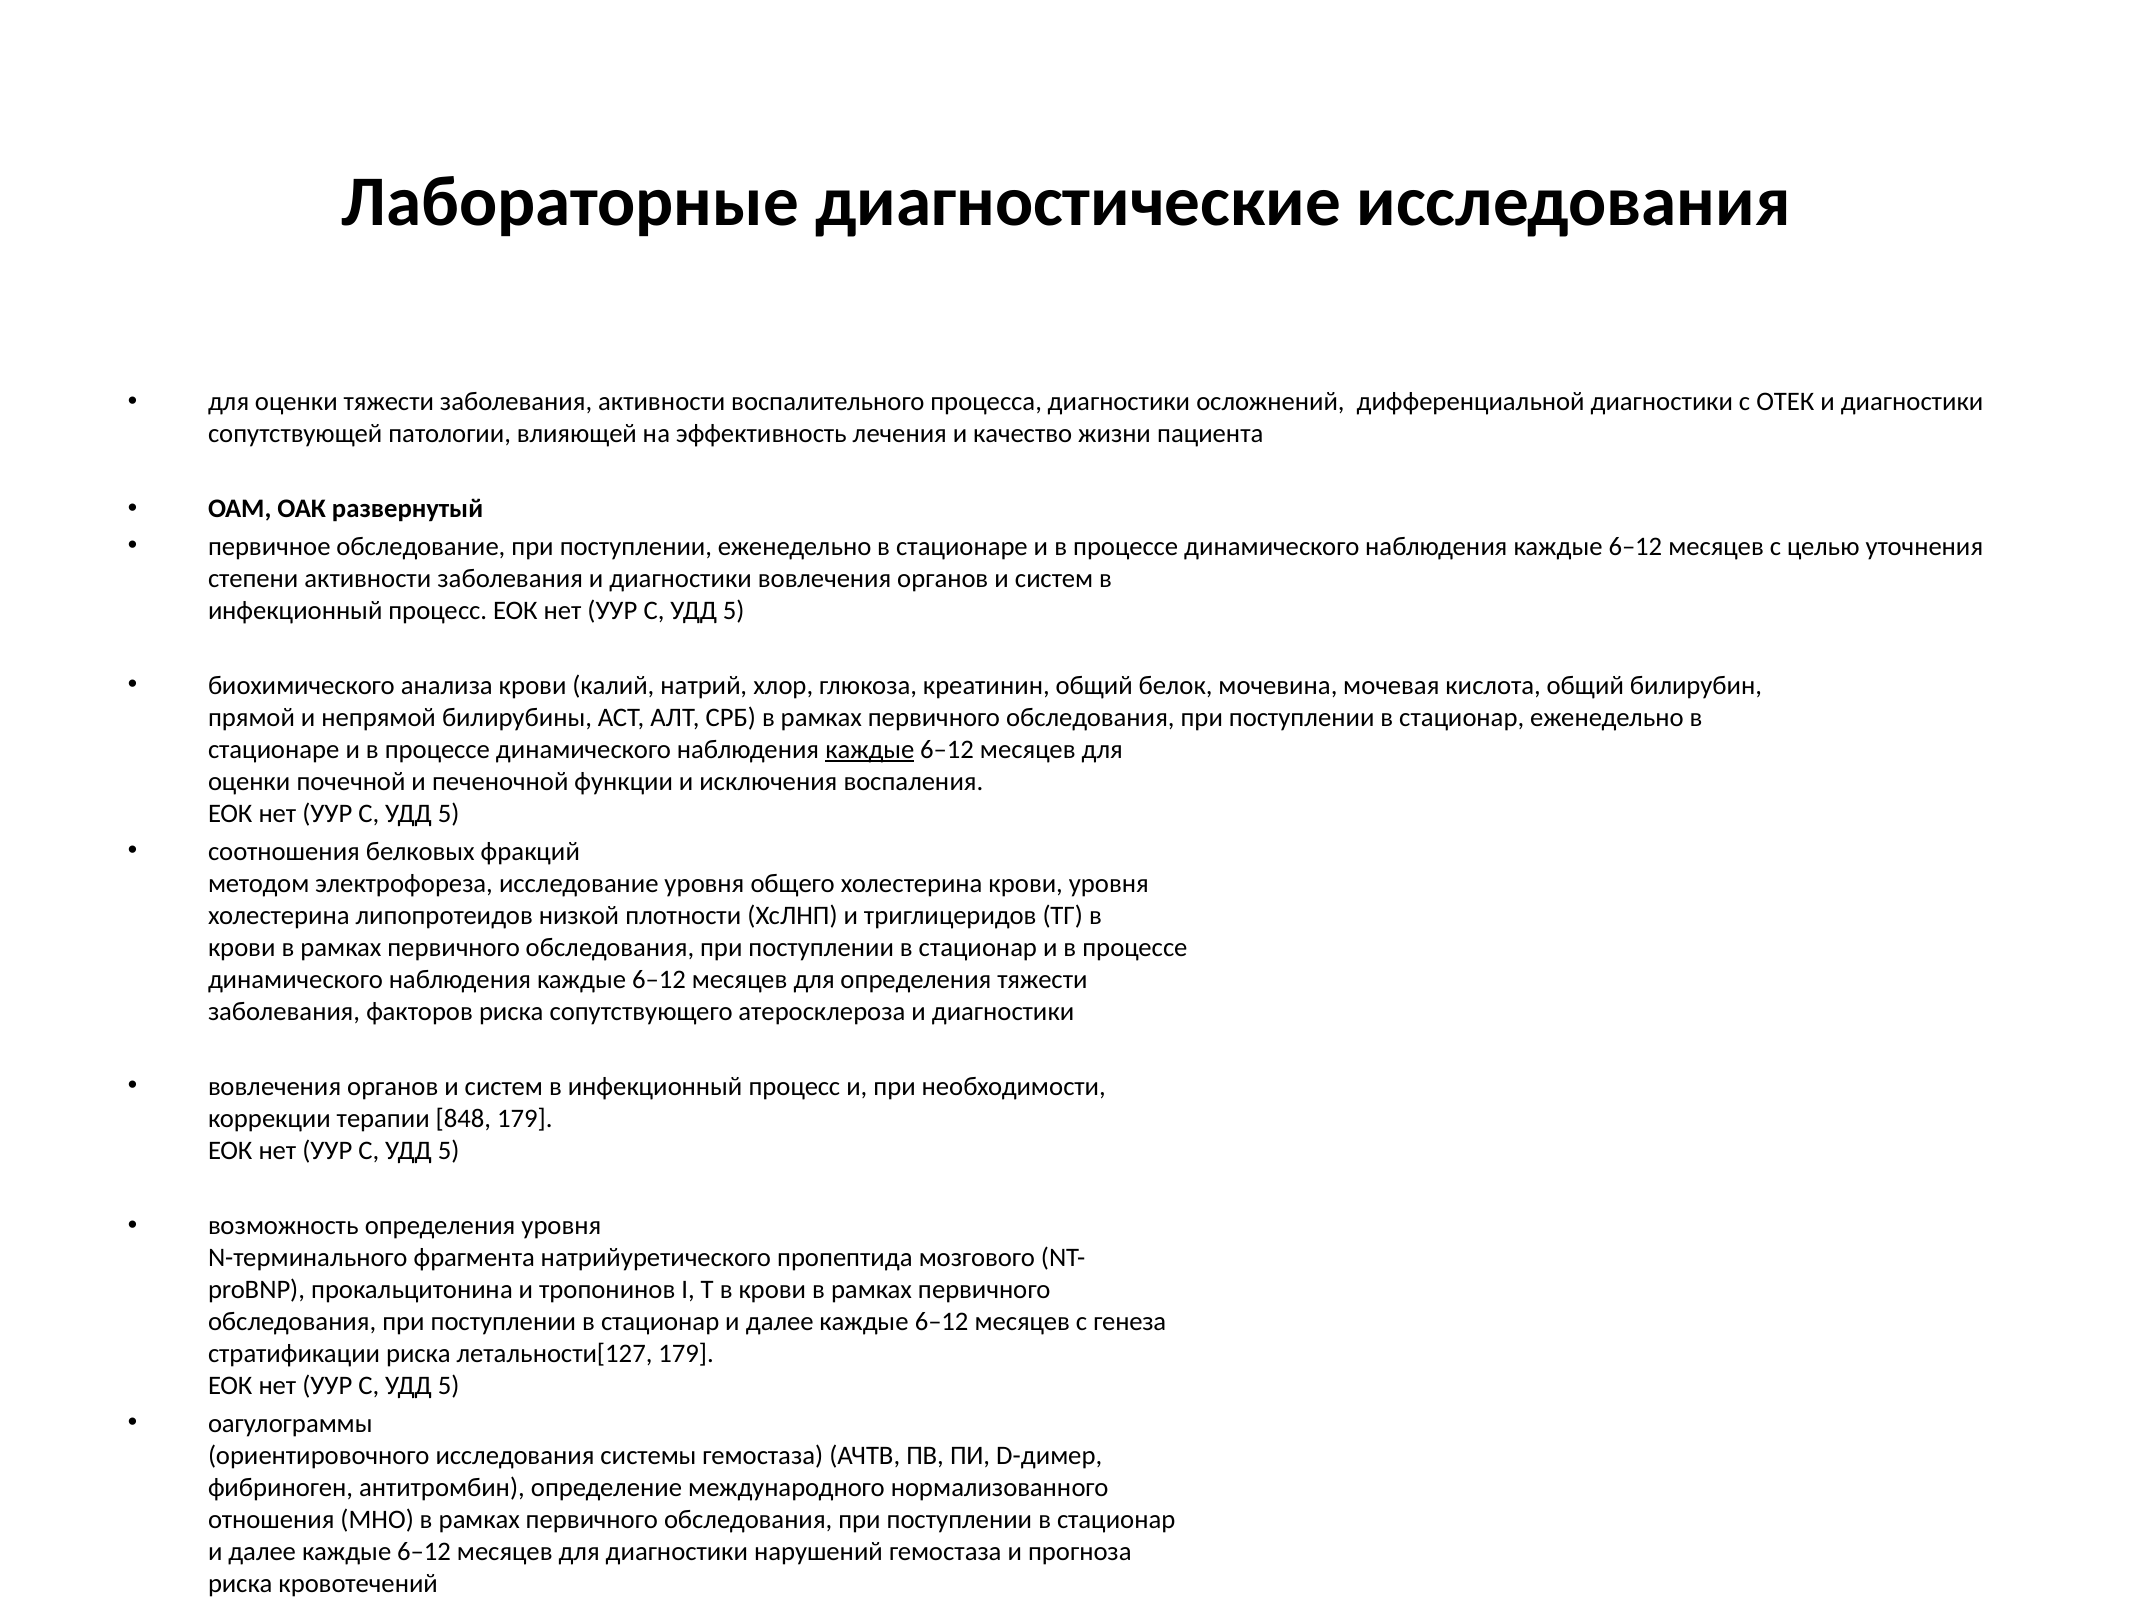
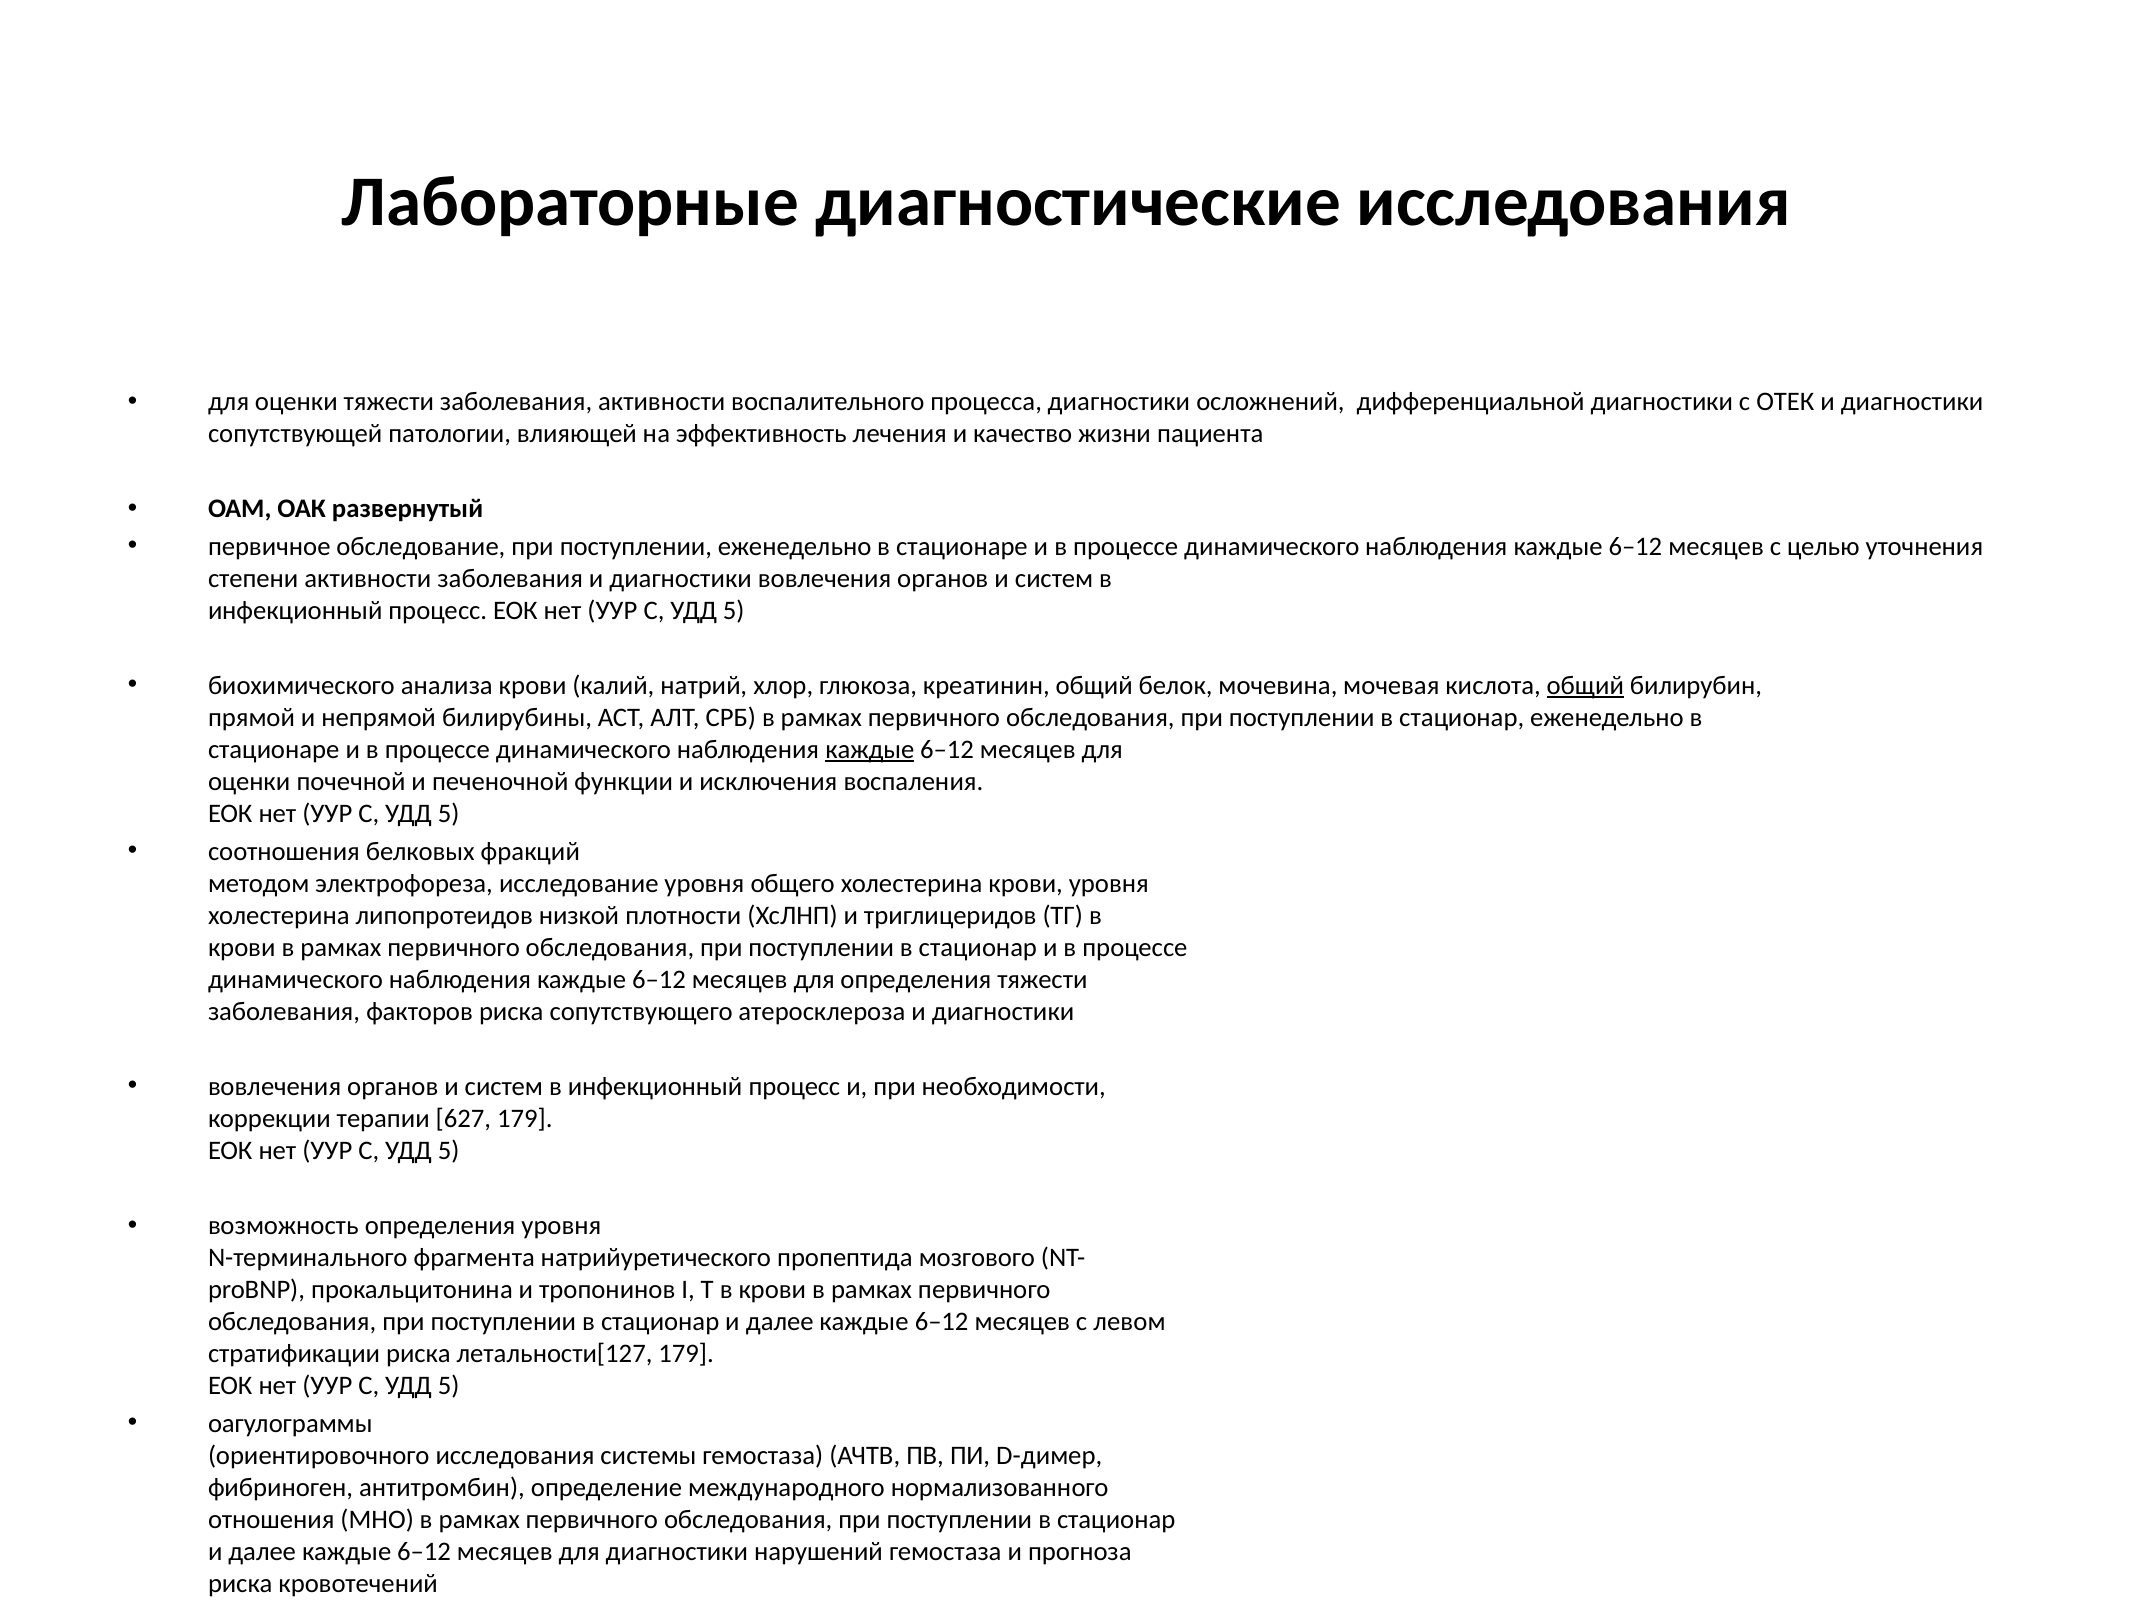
общий at (1585, 685) underline: none -> present
848: 848 -> 627
генеза: генеза -> левом
